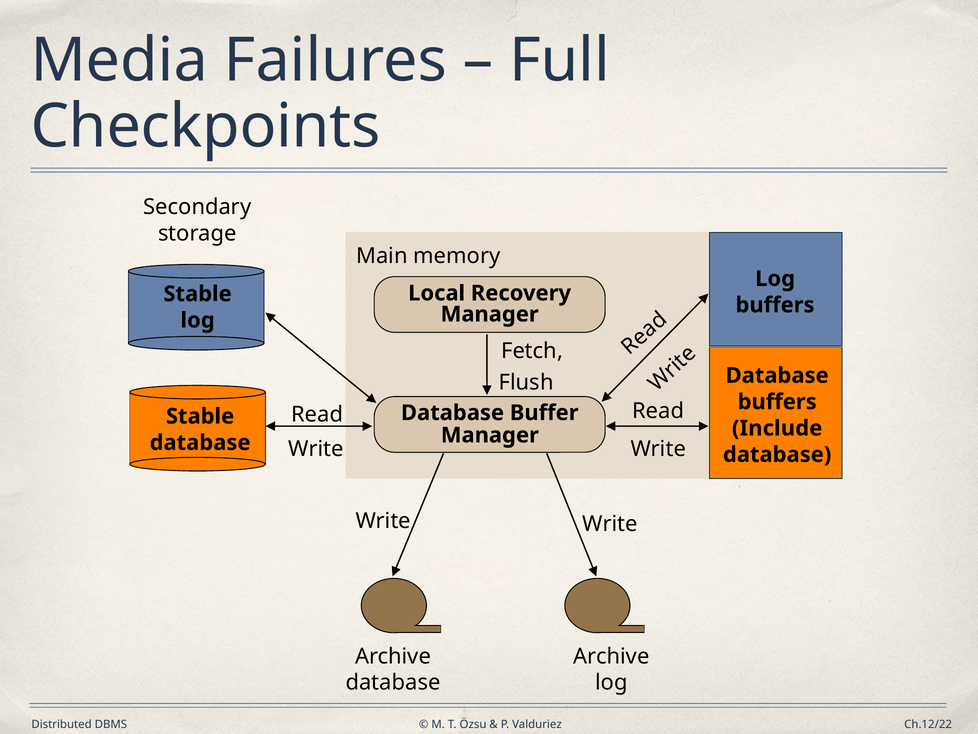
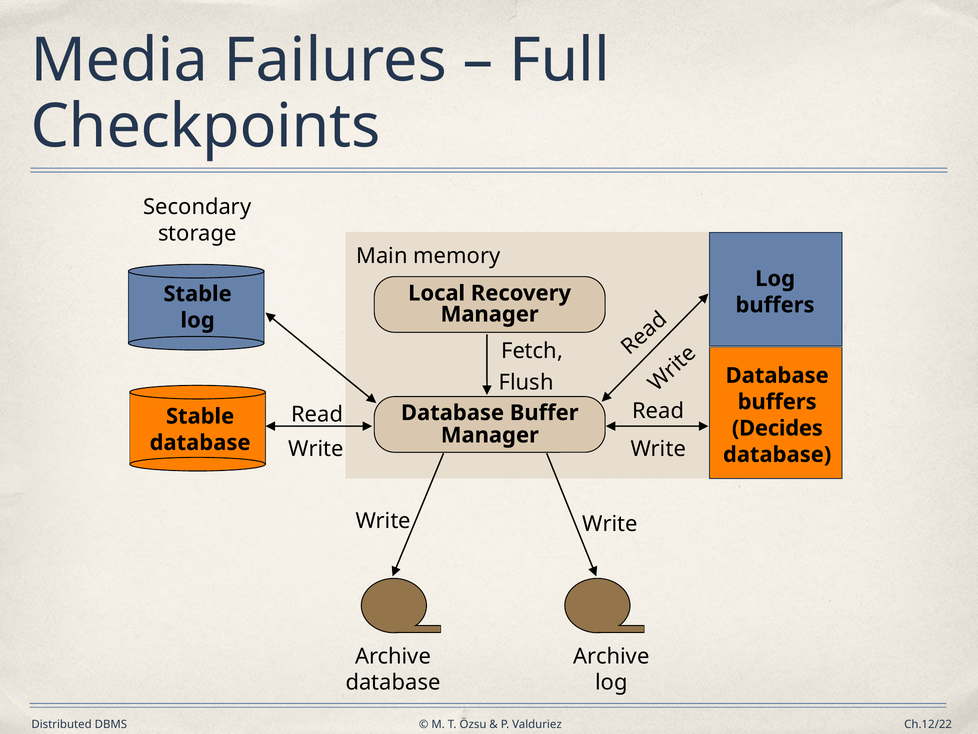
Include: Include -> Decides
